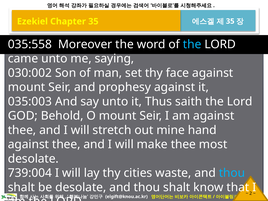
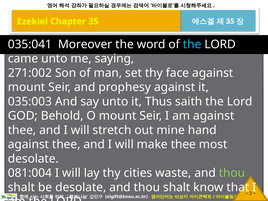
035:558: 035:558 -> 035:041
030:002: 030:002 -> 271:002
739:004: 739:004 -> 081:004
thou at (232, 173) colour: light blue -> light green
